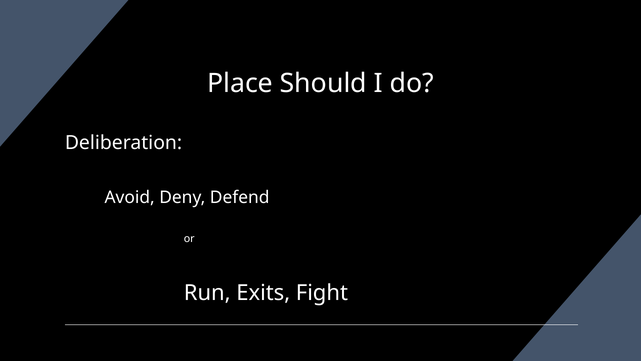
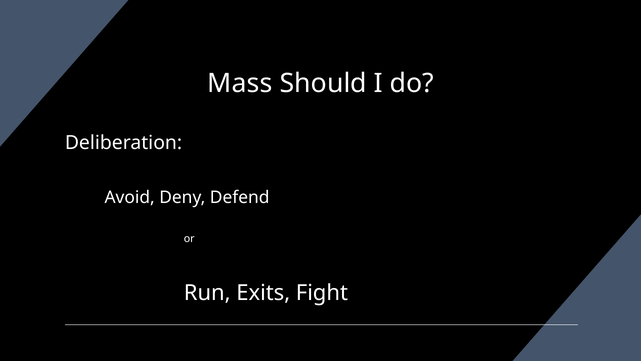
Place: Place -> Mass
